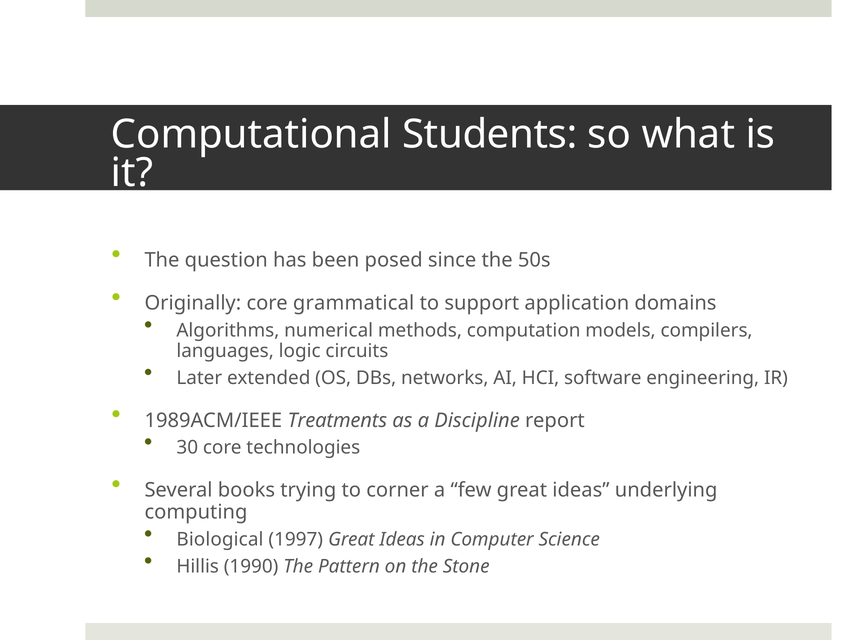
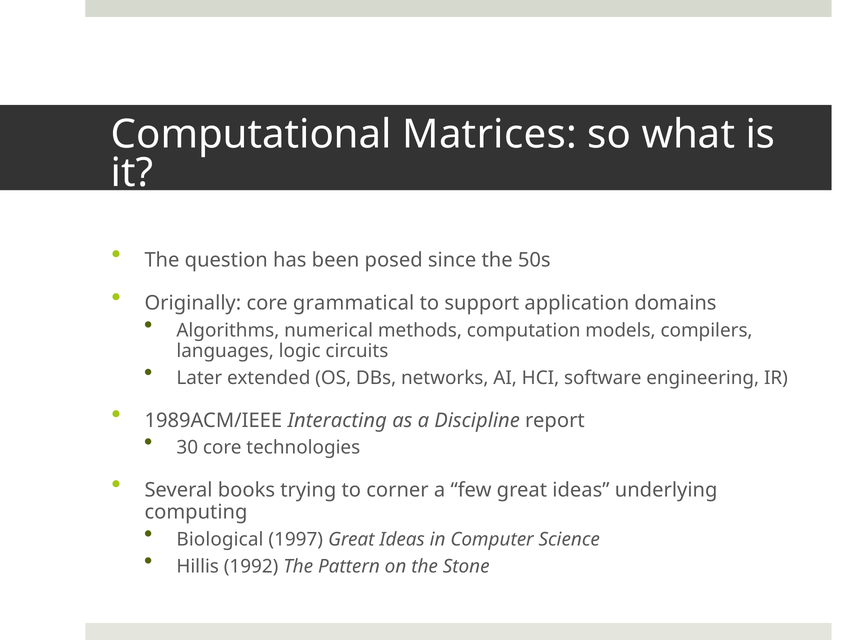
Students: Students -> Matrices
Treatments: Treatments -> Interacting
1990: 1990 -> 1992
